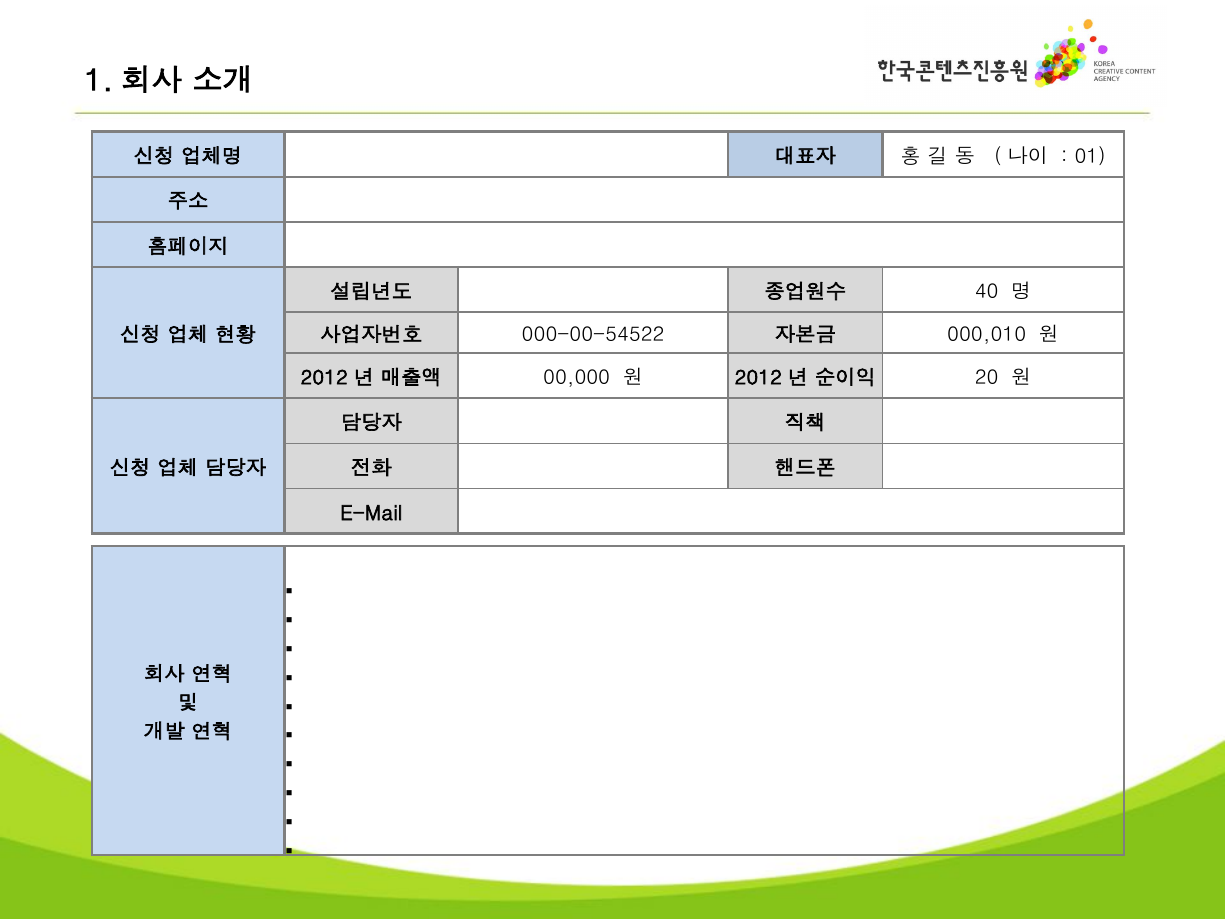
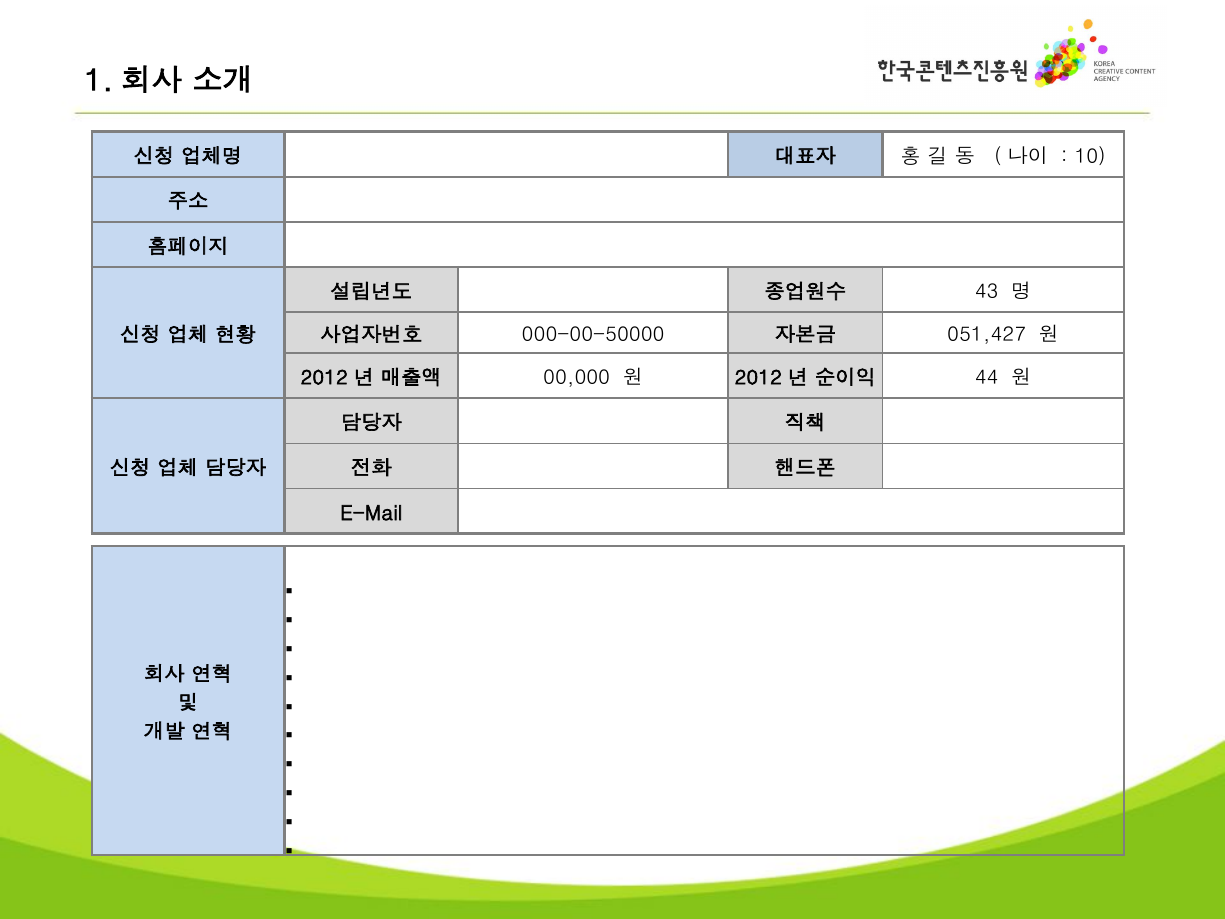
01: 01 -> 10
40: 40 -> 43
000-00-54522: 000-00-54522 -> 000-00-50000
000,010: 000,010 -> 051,427
20: 20 -> 44
